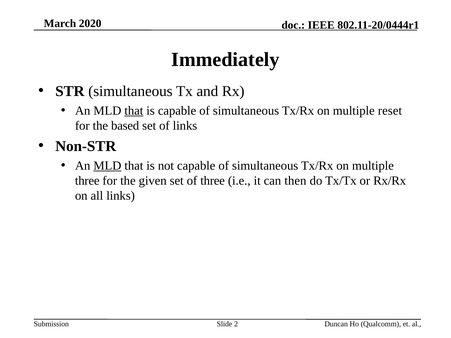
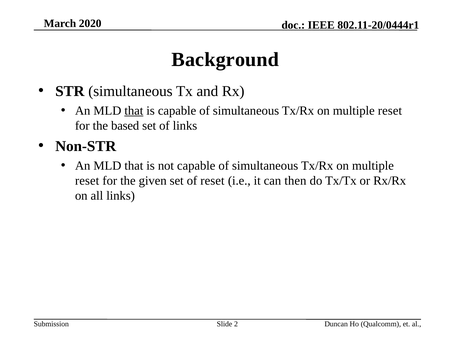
Immediately: Immediately -> Background
MLD at (107, 166) underline: present -> none
three at (87, 181): three -> reset
of three: three -> reset
